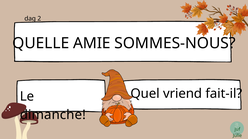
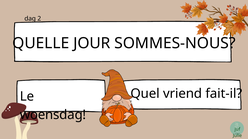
AMIE: AMIE -> JOUR
dimanche: dimanche -> woensdag
